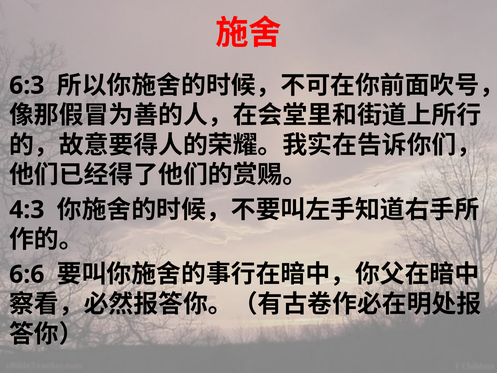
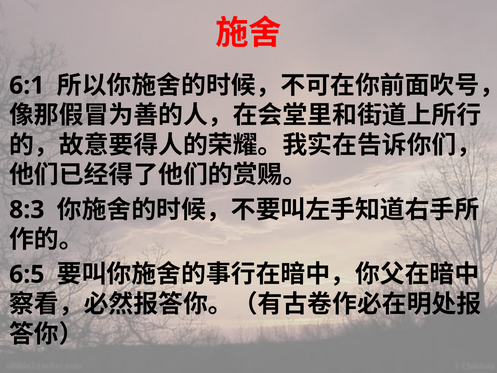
6:3: 6:3 -> 6:1
4:3: 4:3 -> 8:3
6:6: 6:6 -> 6:5
